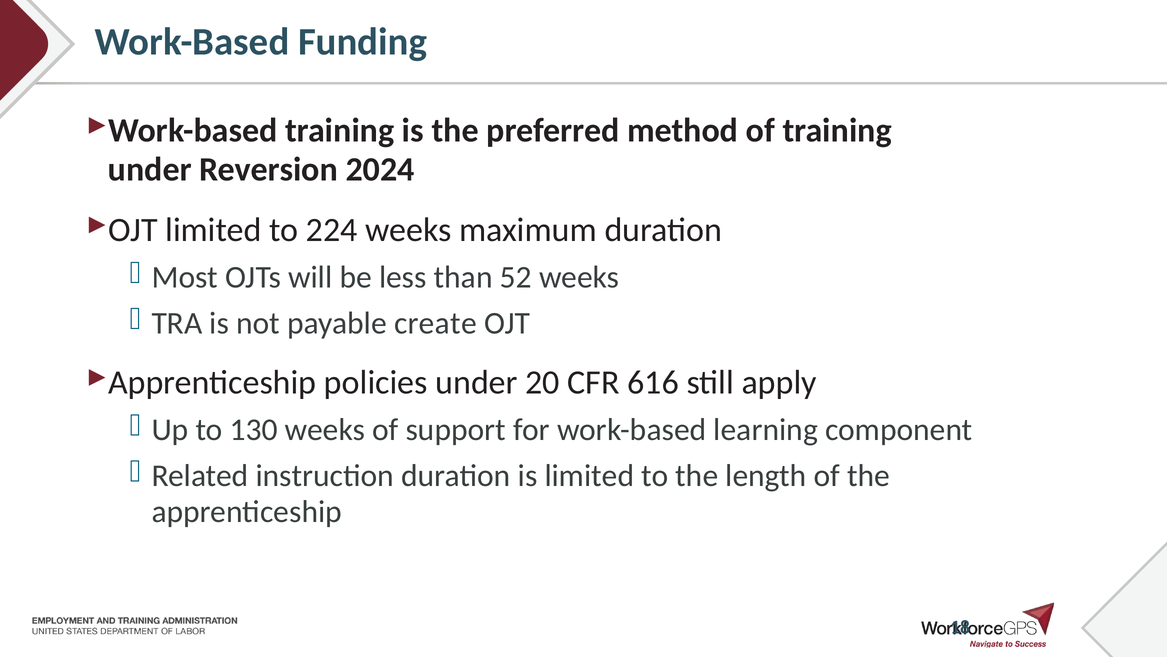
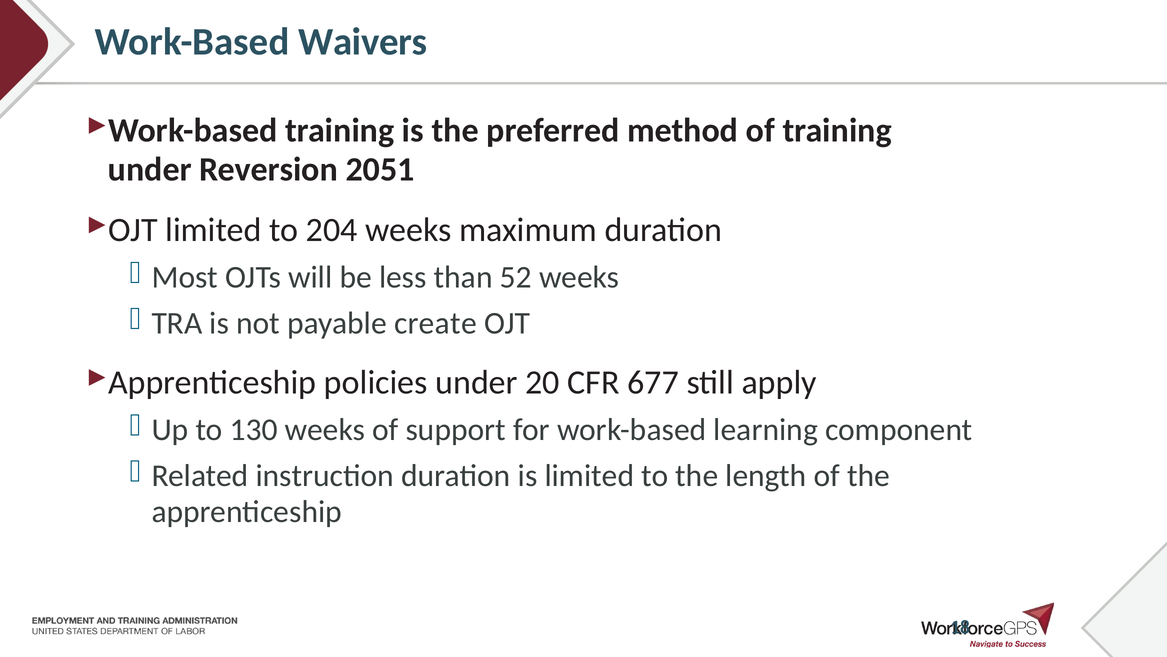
Funding: Funding -> Waivers
2024: 2024 -> 2051
224: 224 -> 204
616: 616 -> 677
